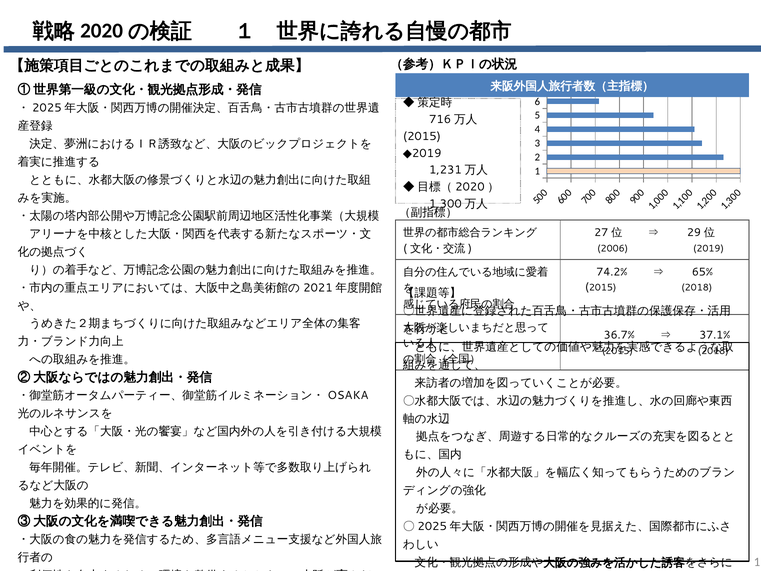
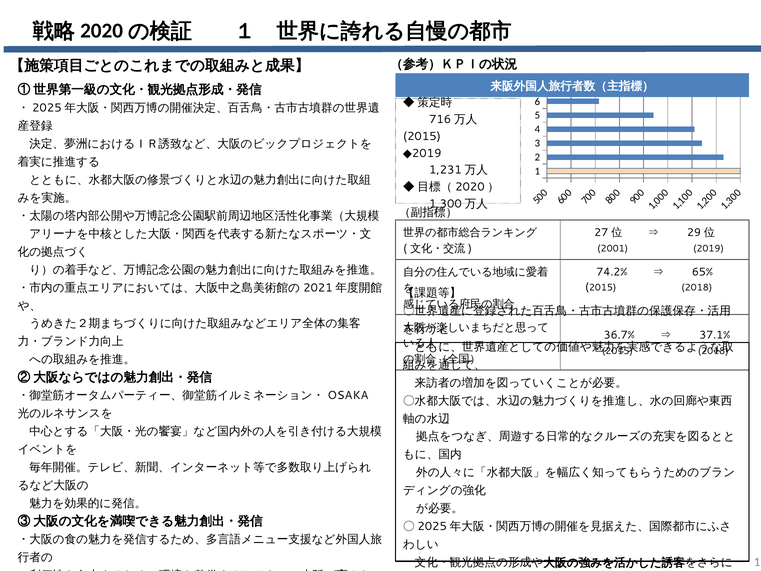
2006: 2006 -> 2001
